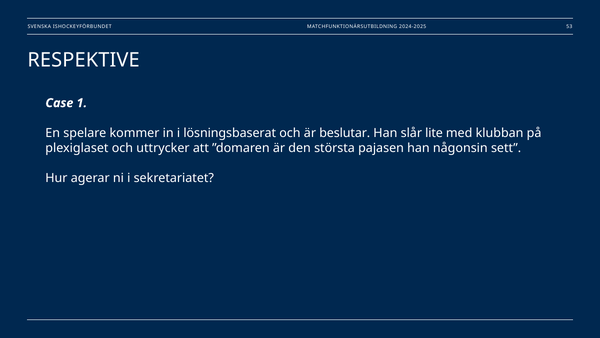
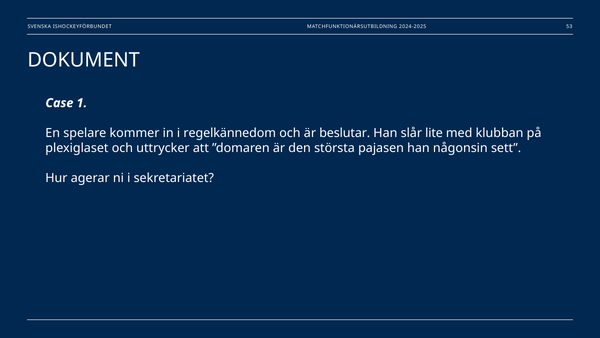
RESPEKTIVE: RESPEKTIVE -> DOKUMENT
lösningsbaserat: lösningsbaserat -> regelkännedom
